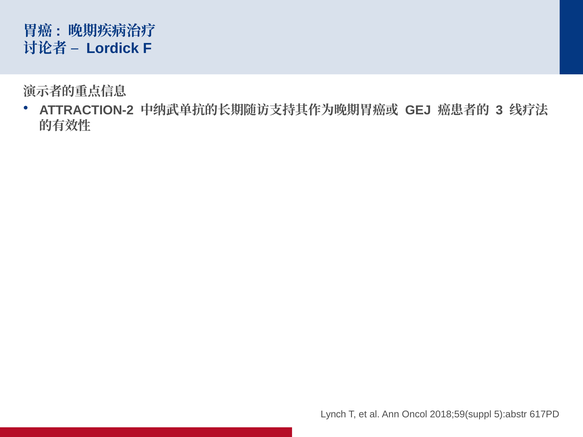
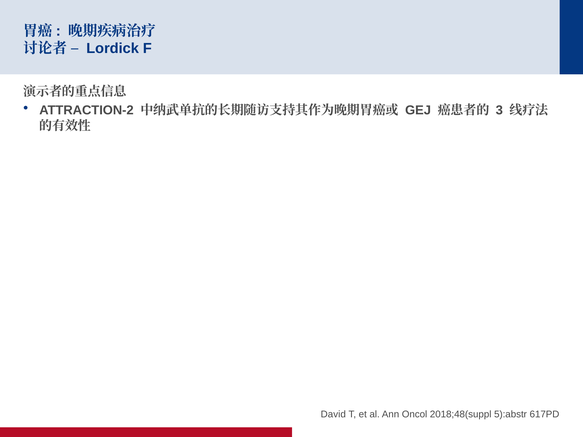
Lynch: Lynch -> David
2018;59(suppl: 2018;59(suppl -> 2018;48(suppl
